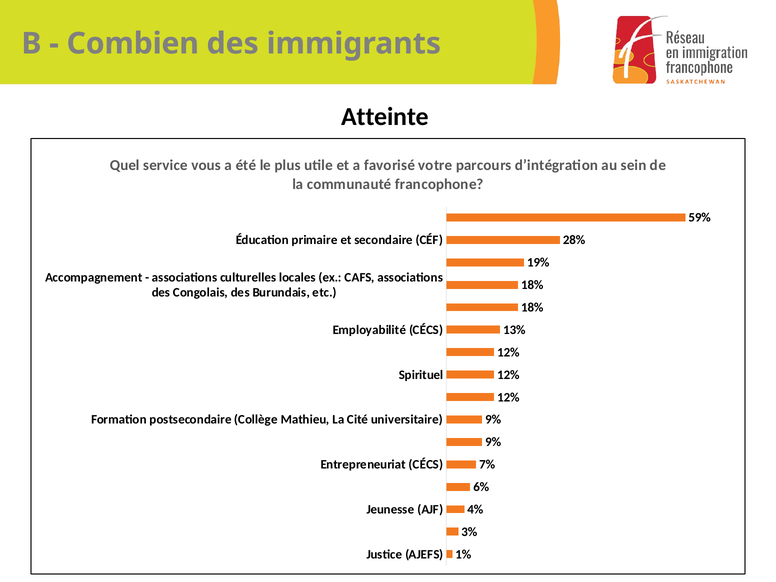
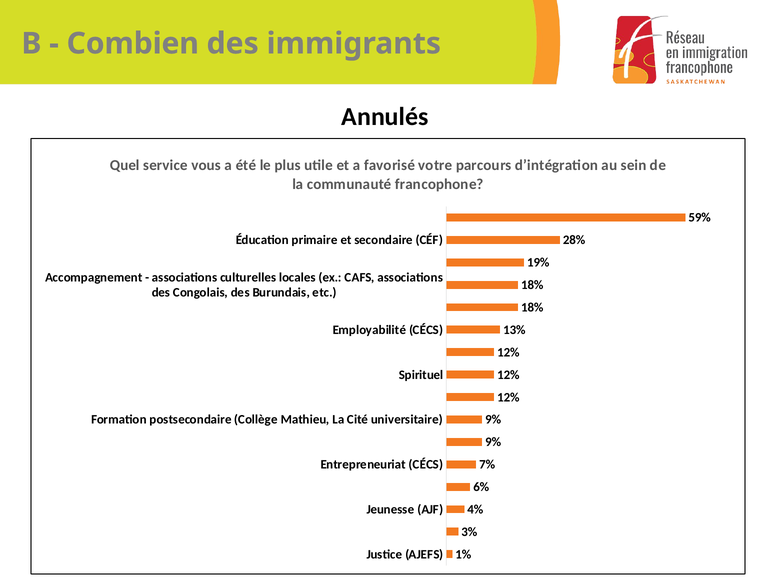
Atteinte: Atteinte -> Annulés
